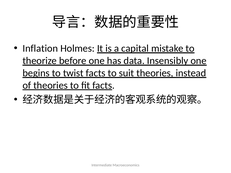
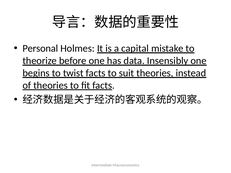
Inflation: Inflation -> Personal
